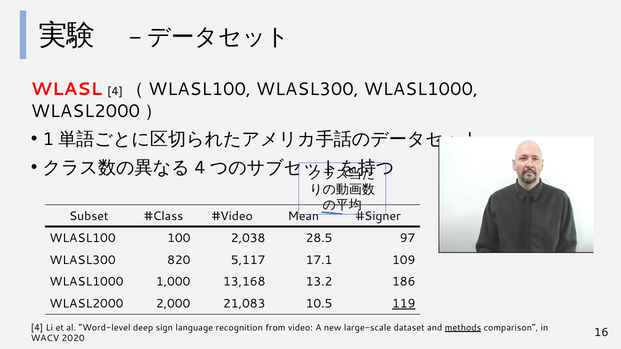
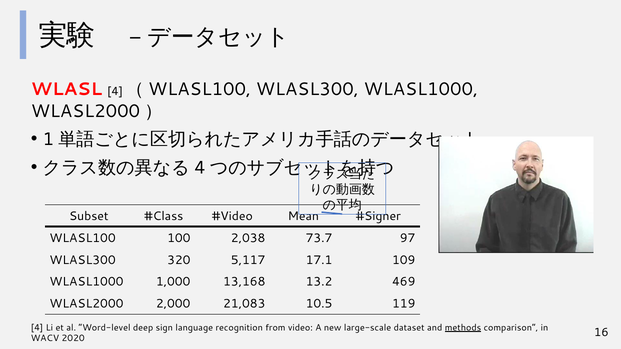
28.5: 28.5 -> 73.7
820: 820 -> 320
186: 186 -> 469
119 underline: present -> none
